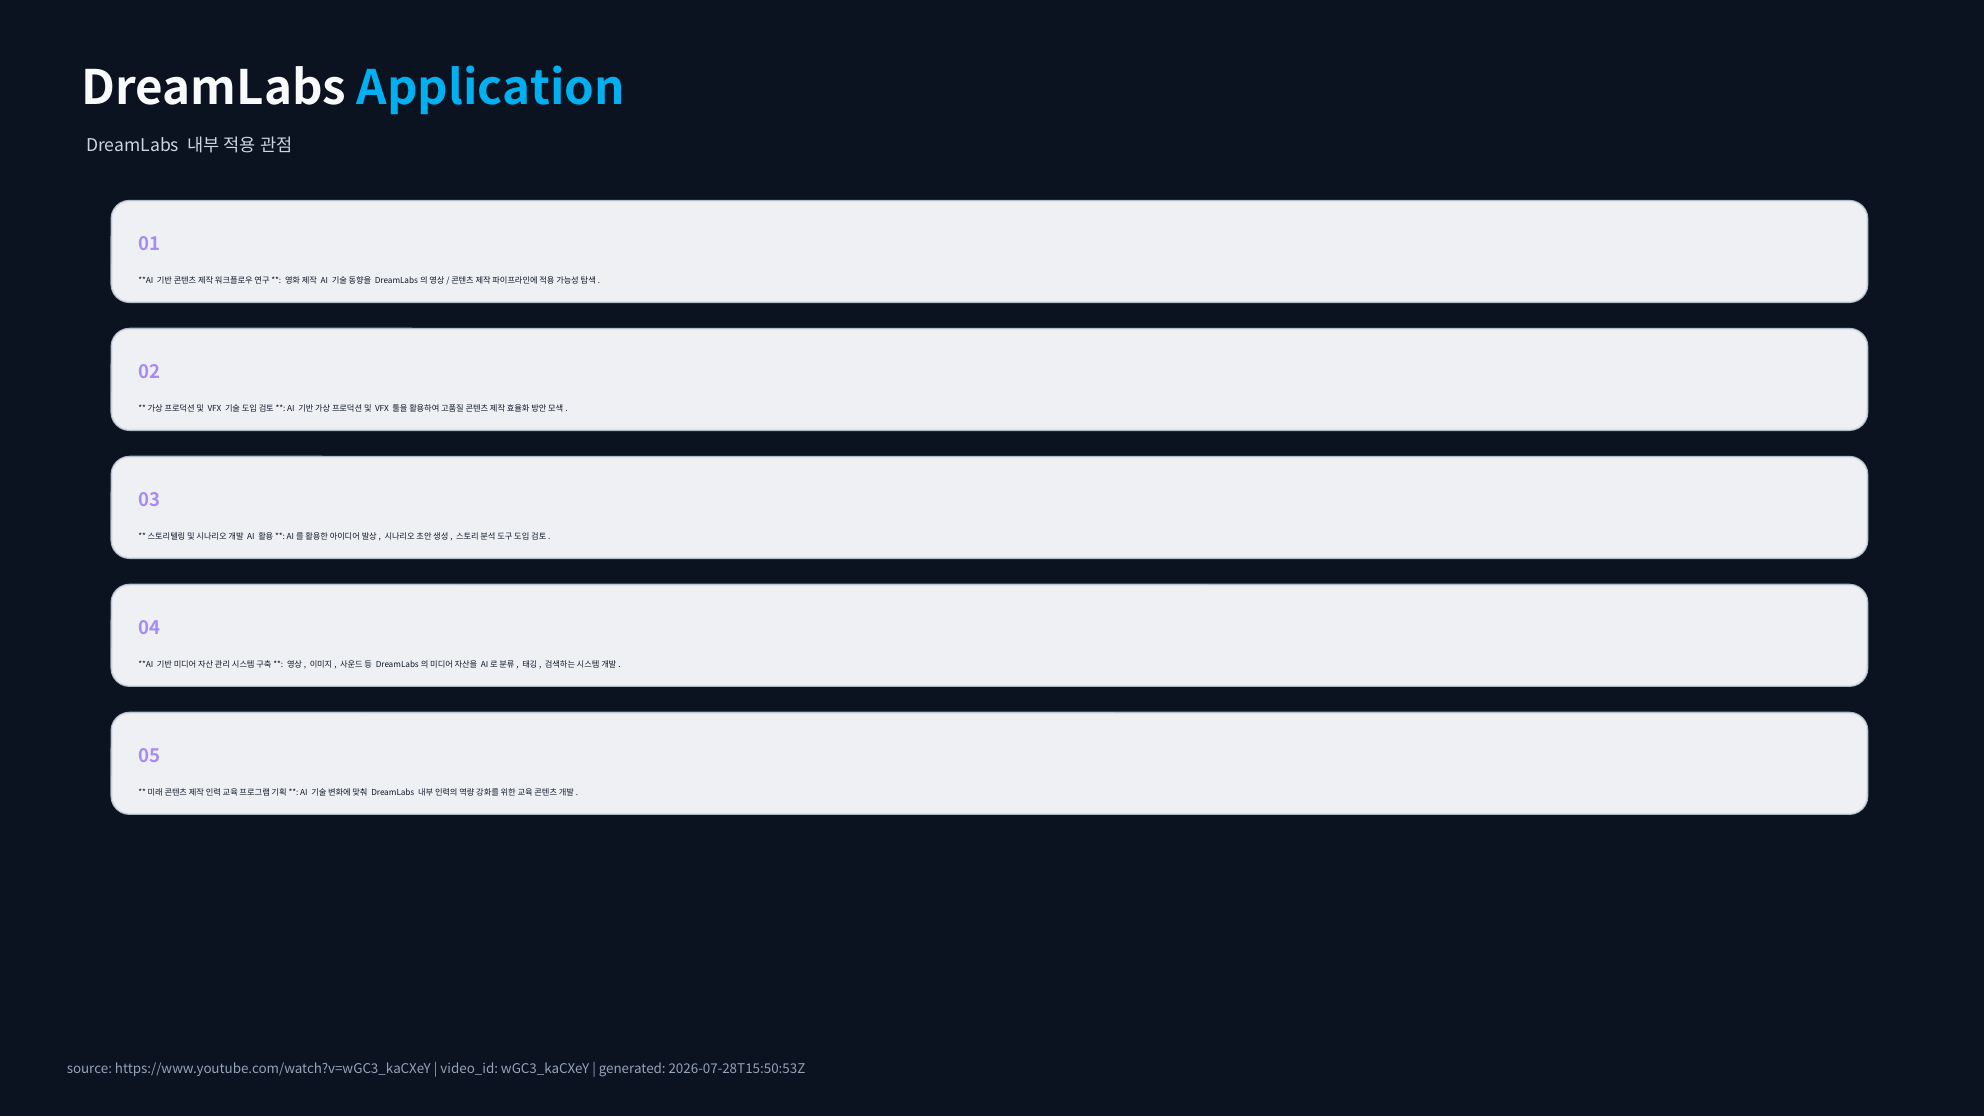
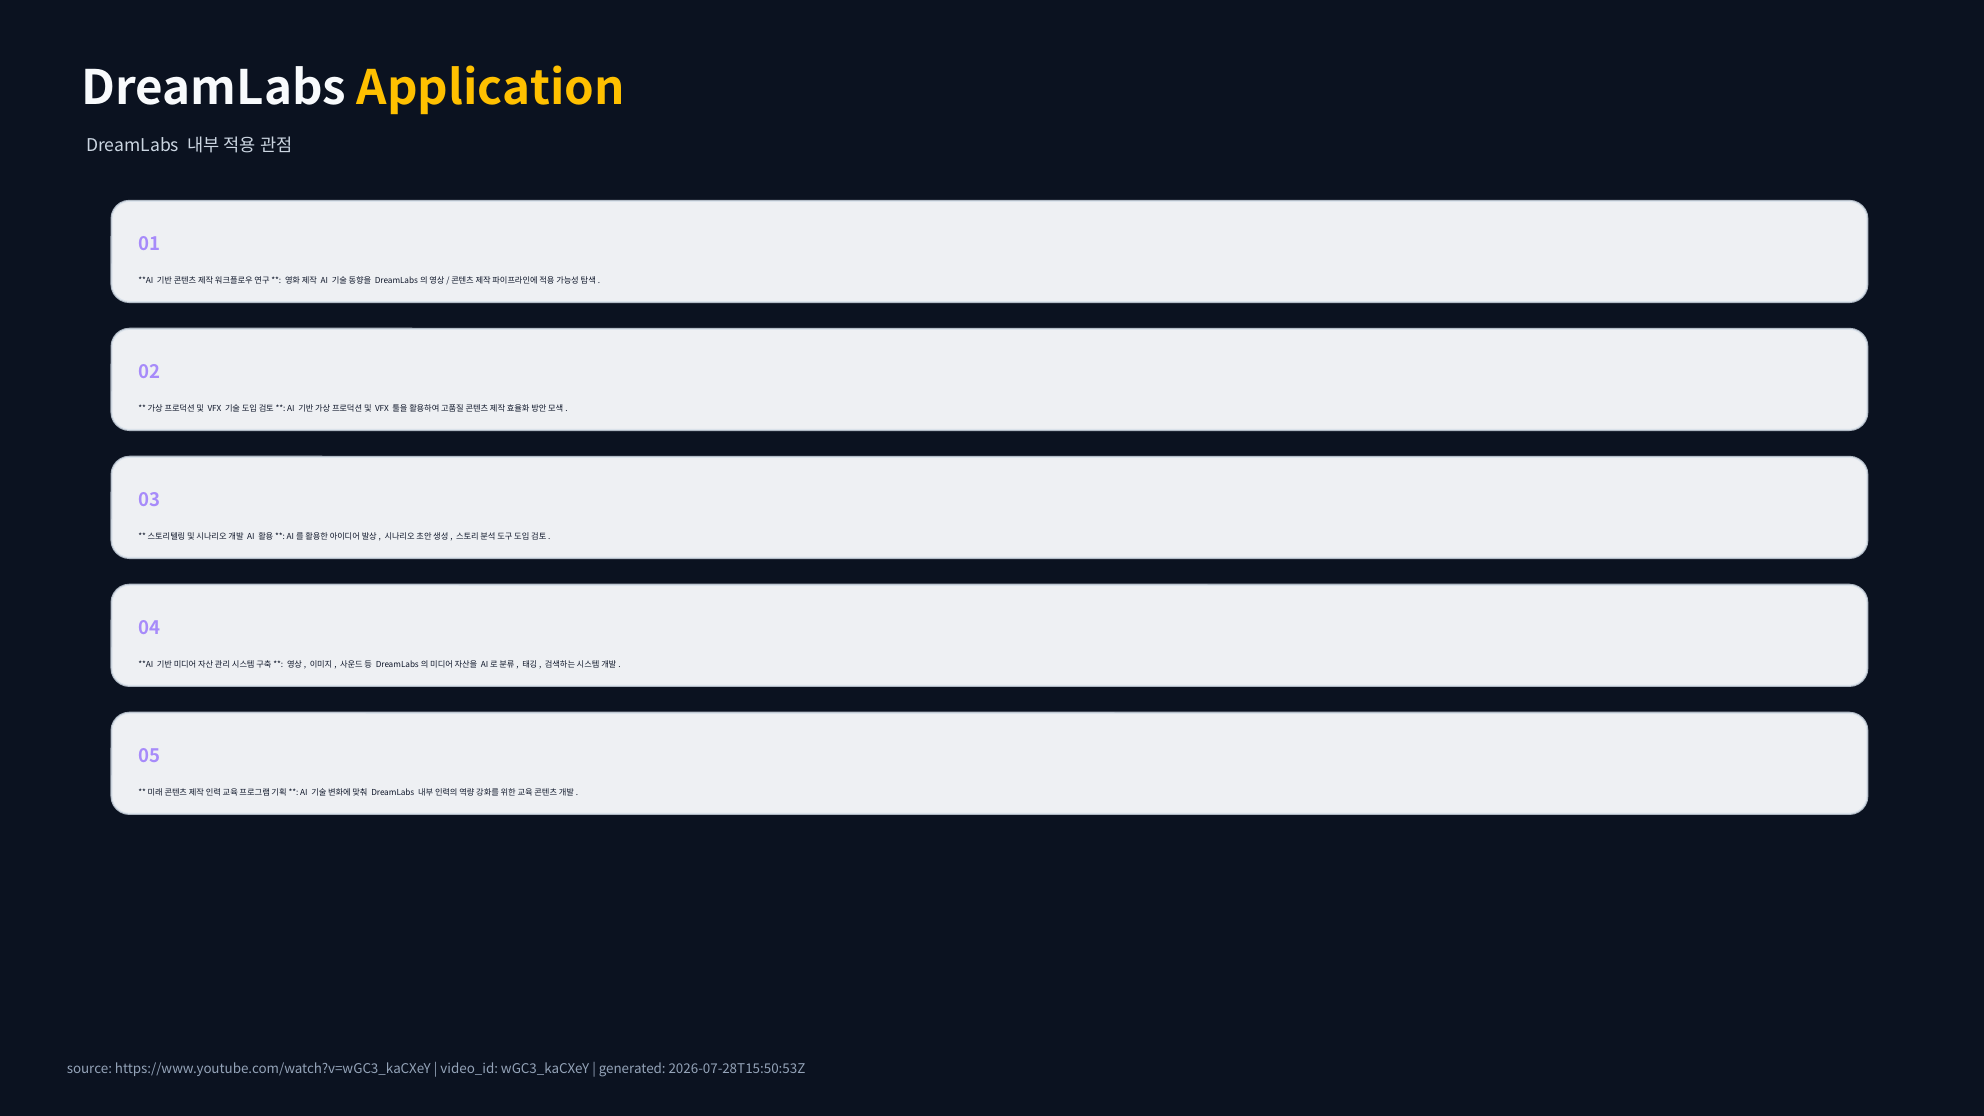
Application colour: light blue -> yellow
